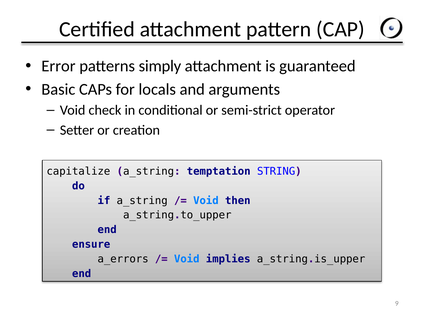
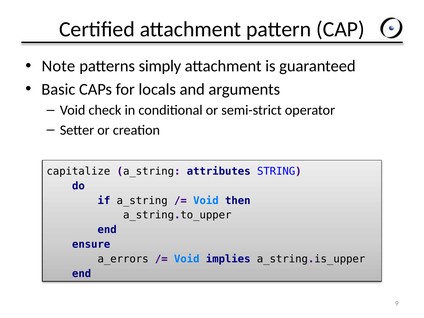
Error: Error -> Note
temptation: temptation -> attributes
